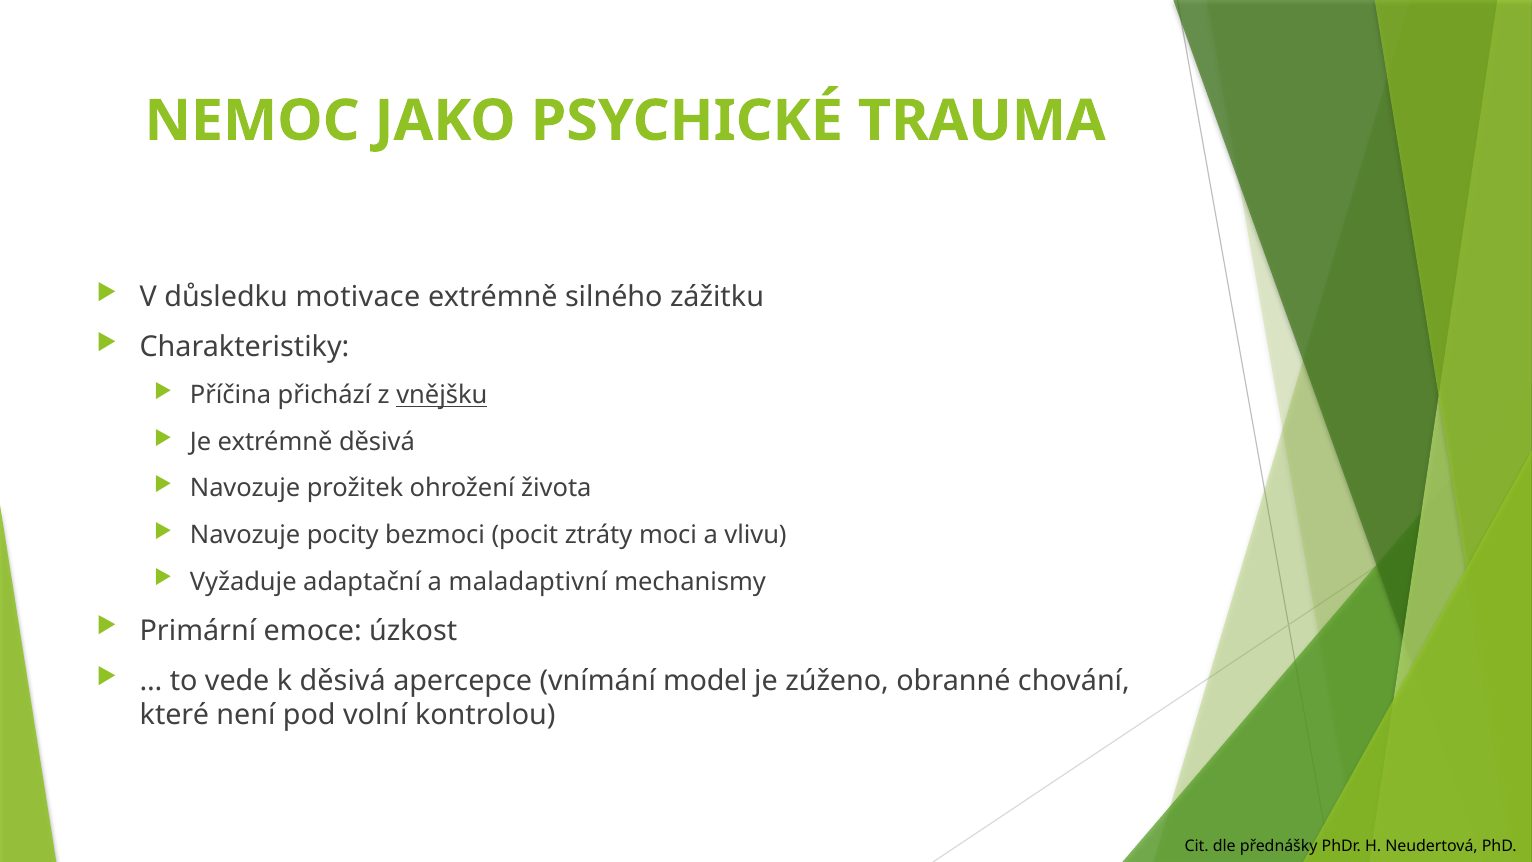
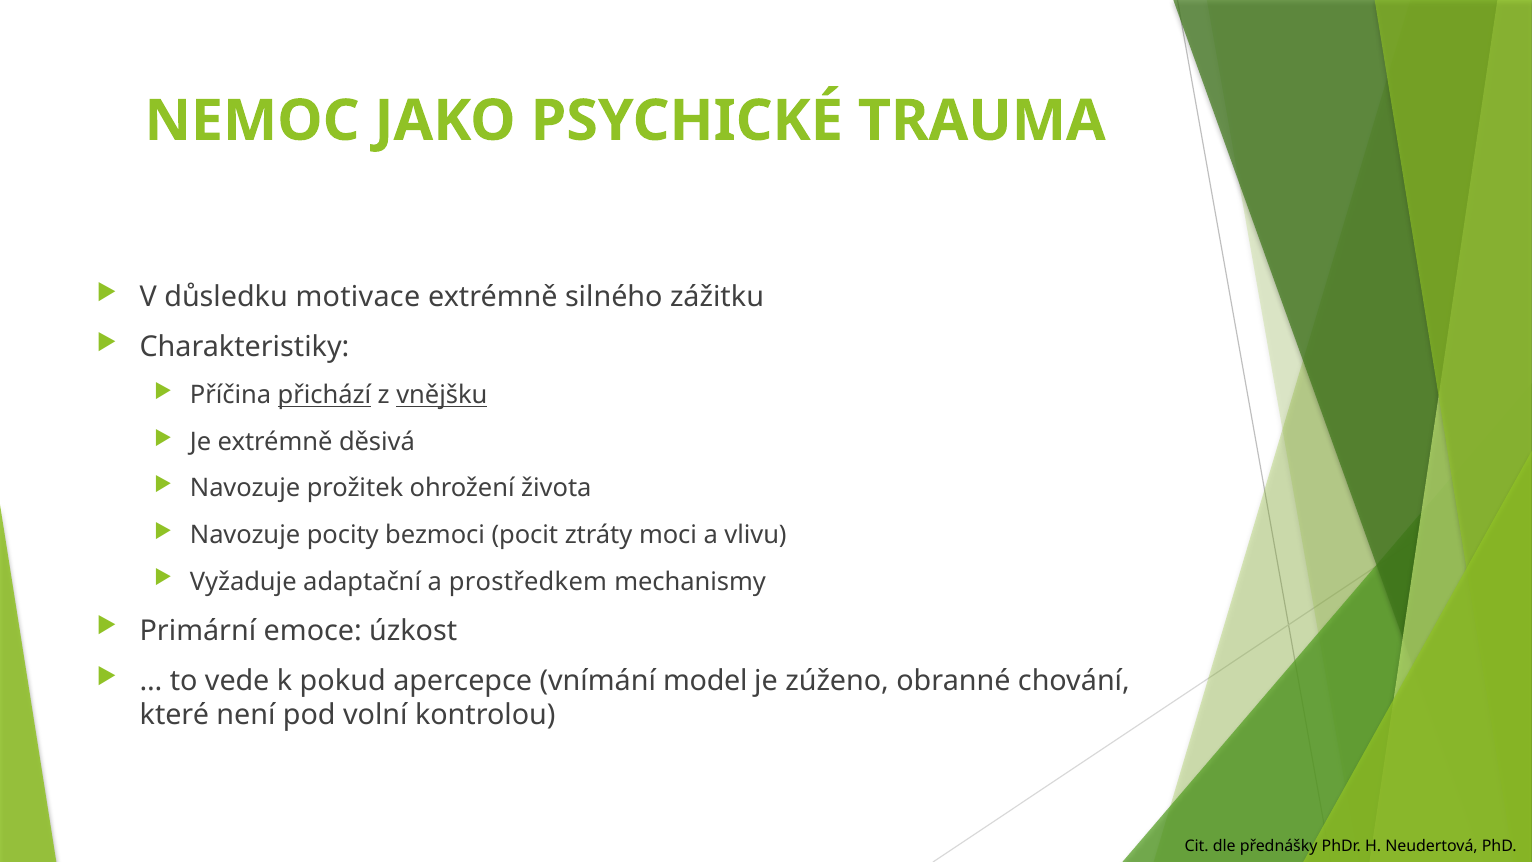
přichází underline: none -> present
maladaptivní: maladaptivní -> prostředkem
k děsivá: děsivá -> pokud
